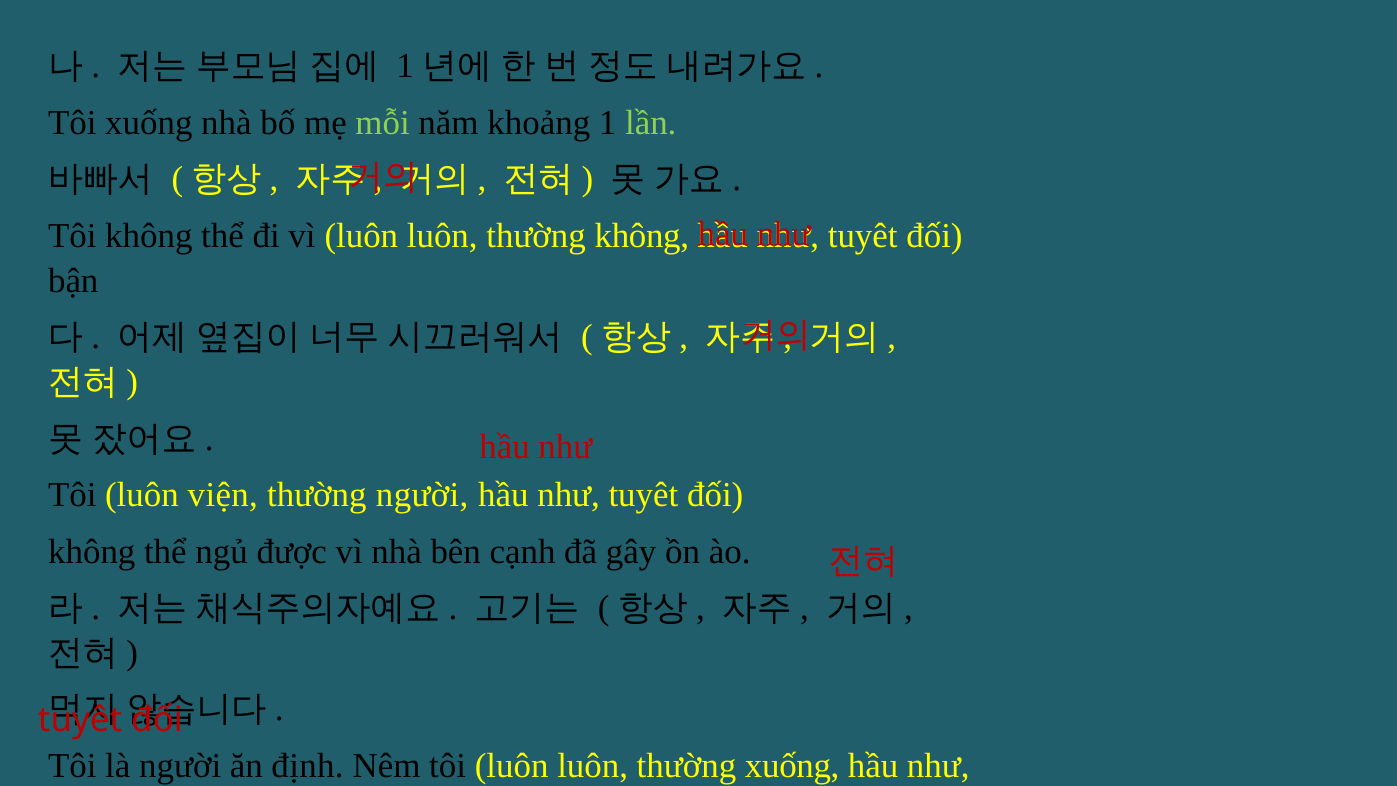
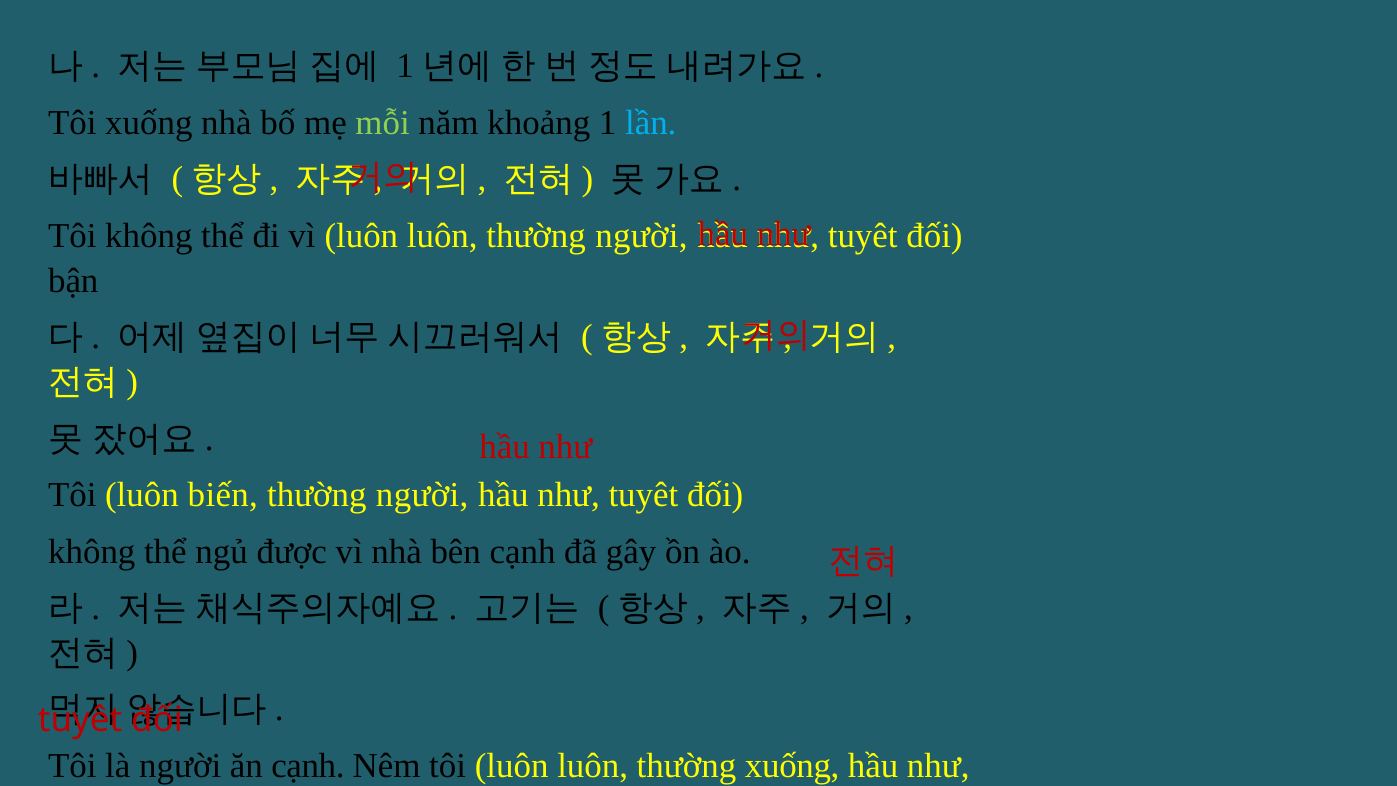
lần colour: light green -> light blue
luôn thường không: không -> người
viện: viện -> biến
ăn định: định -> cạnh
